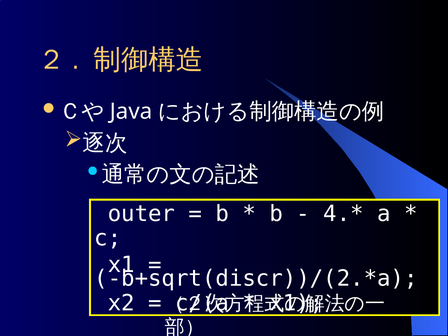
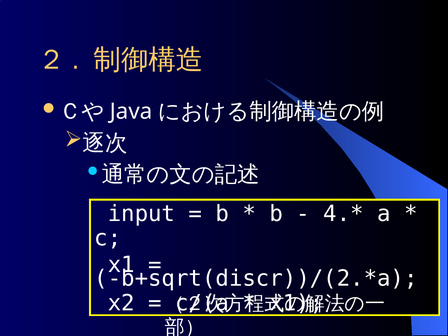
outer: outer -> input
